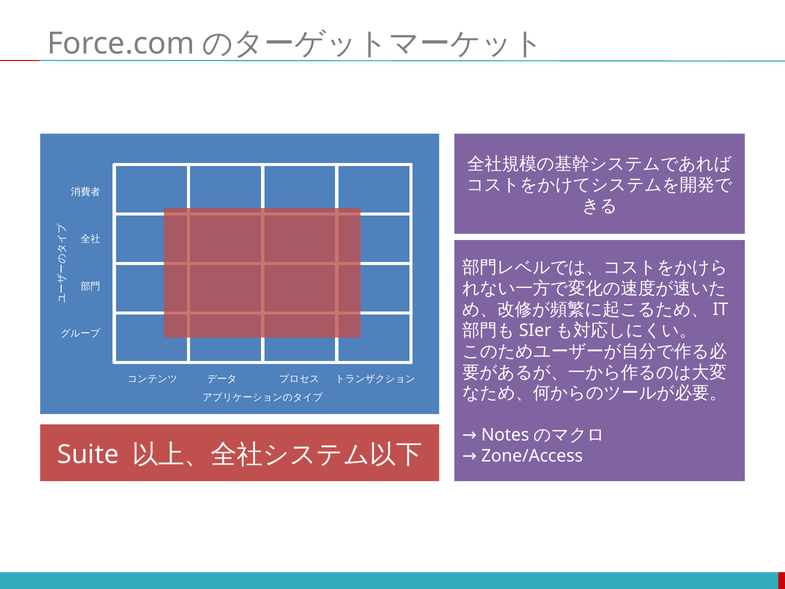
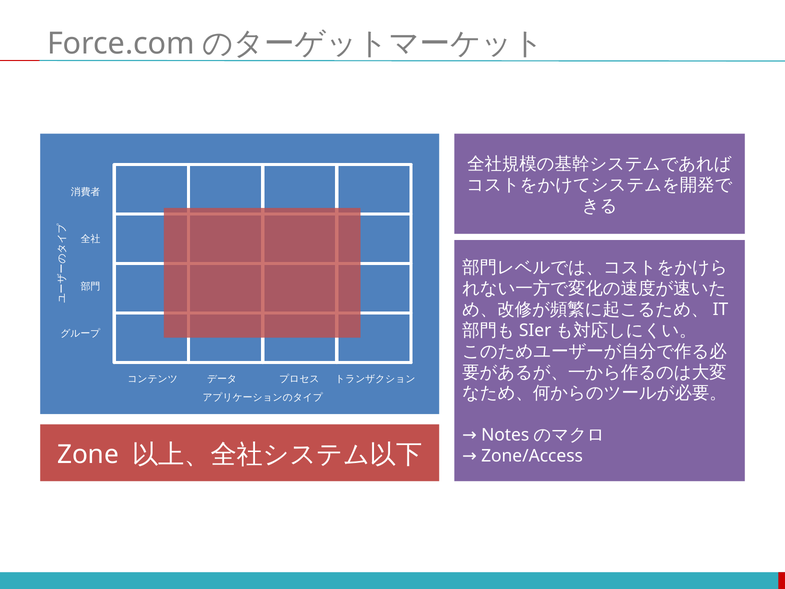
Suite: Suite -> Zone
